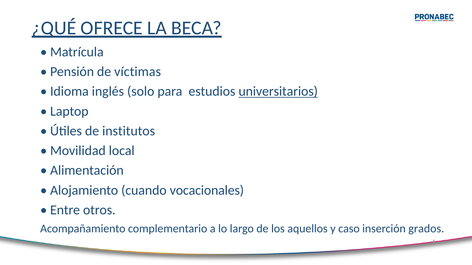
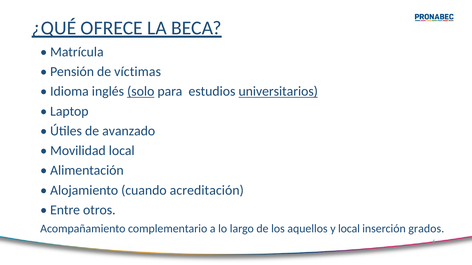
solo underline: none -> present
institutos: institutos -> avanzado
vocacionales: vocacionales -> acreditación
y caso: caso -> local
